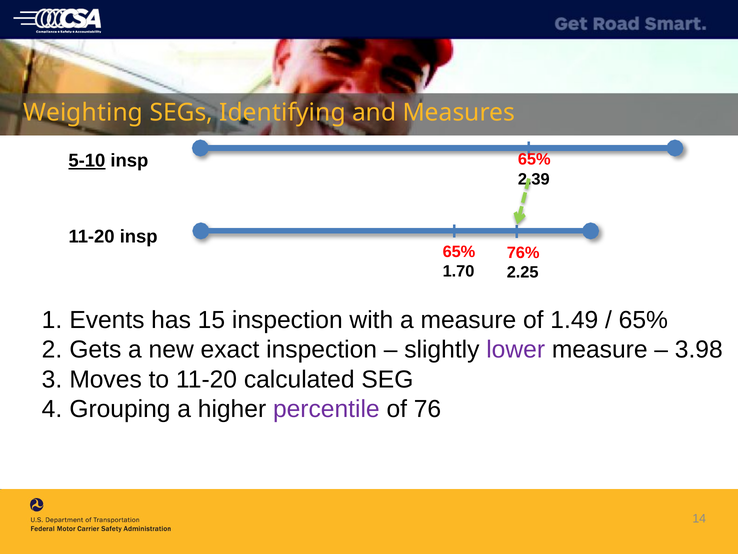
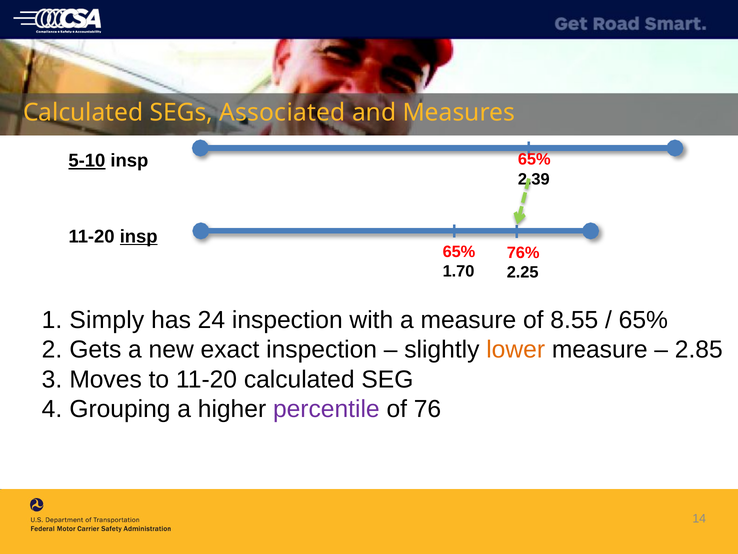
Weighting at (83, 112): Weighting -> Calculated
Identifying: Identifying -> Associated
insp at (139, 236) underline: none -> present
Events: Events -> Simply
15: 15 -> 24
1.49: 1.49 -> 8.55
lower colour: purple -> orange
3.98: 3.98 -> 2.85
